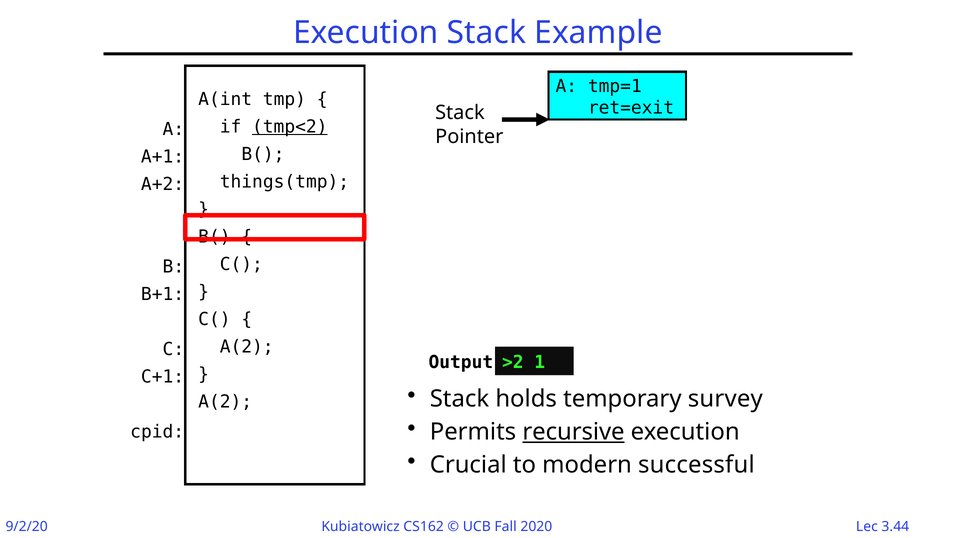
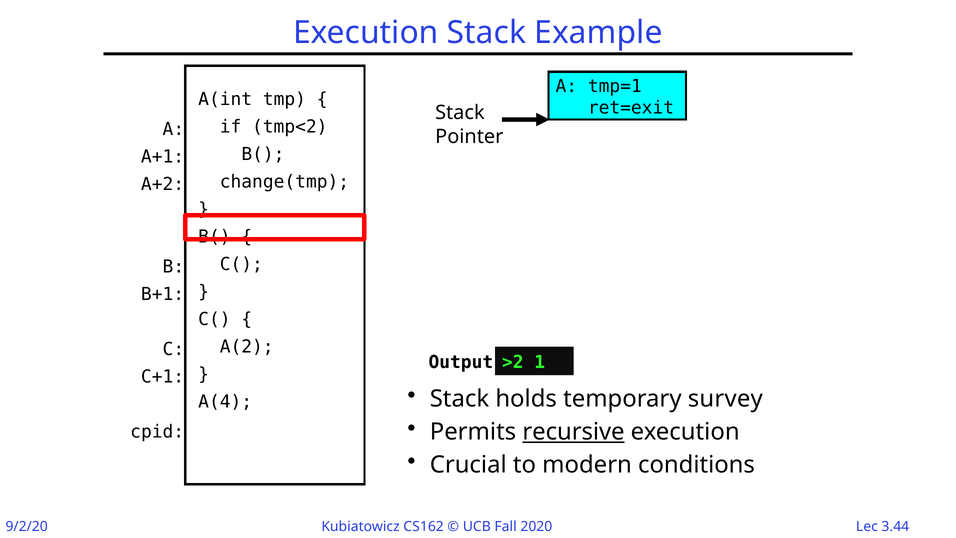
tmp<2 underline: present -> none
things(tmp: things(tmp -> change(tmp
A(2 at (225, 402): A(2 -> A(4
successful: successful -> conditions
